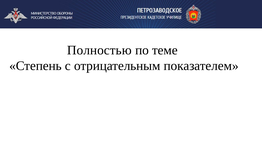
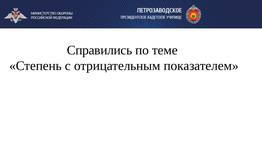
Полностью: Полностью -> Справились
